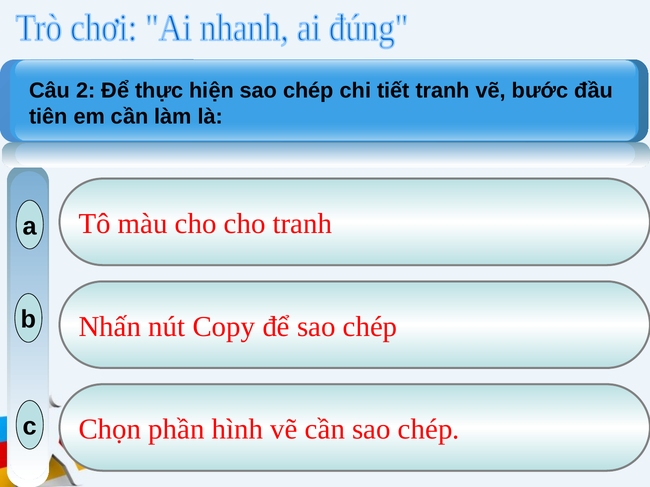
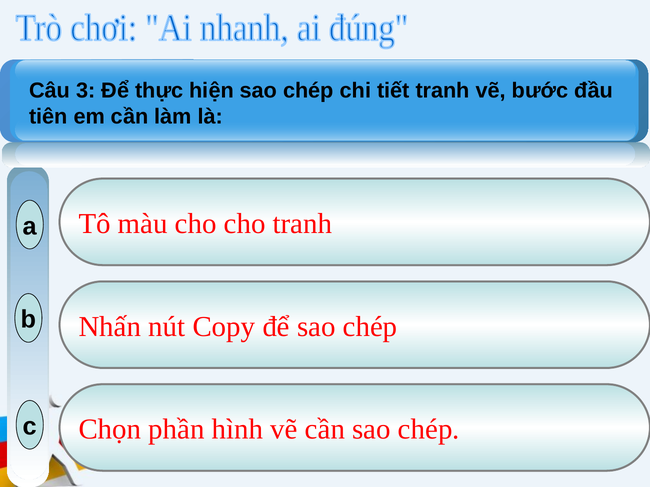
2: 2 -> 3
